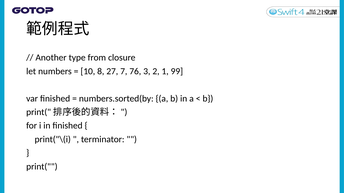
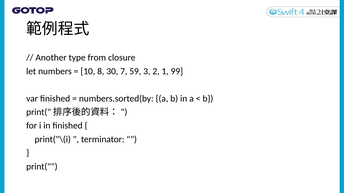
27: 27 -> 30
76: 76 -> 59
